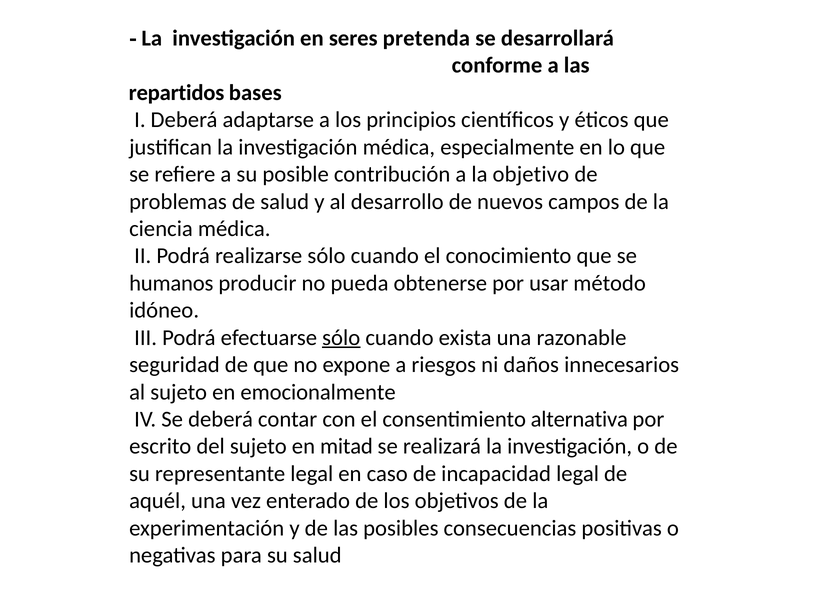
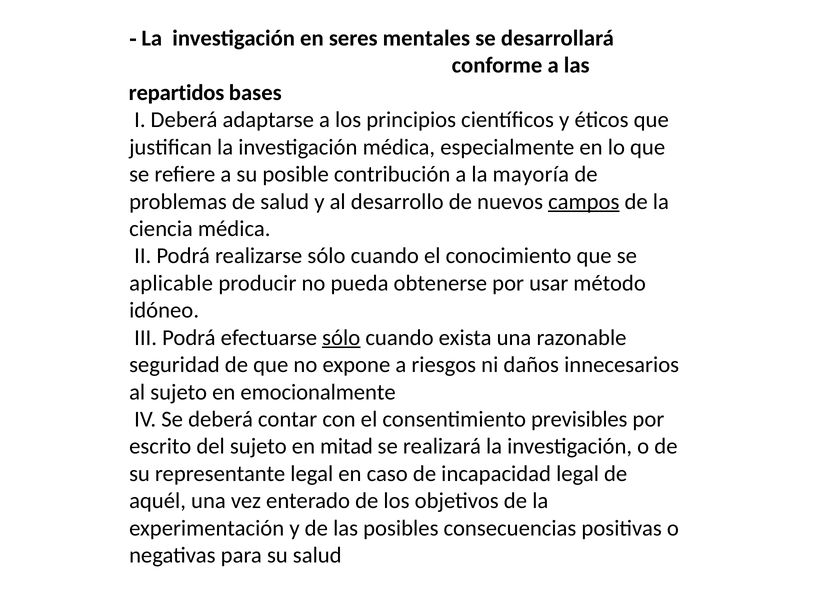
pretenda: pretenda -> mentales
objetivo: objetivo -> mayoría
campos underline: none -> present
humanos: humanos -> aplicable
alternativa: alternativa -> previsibles
